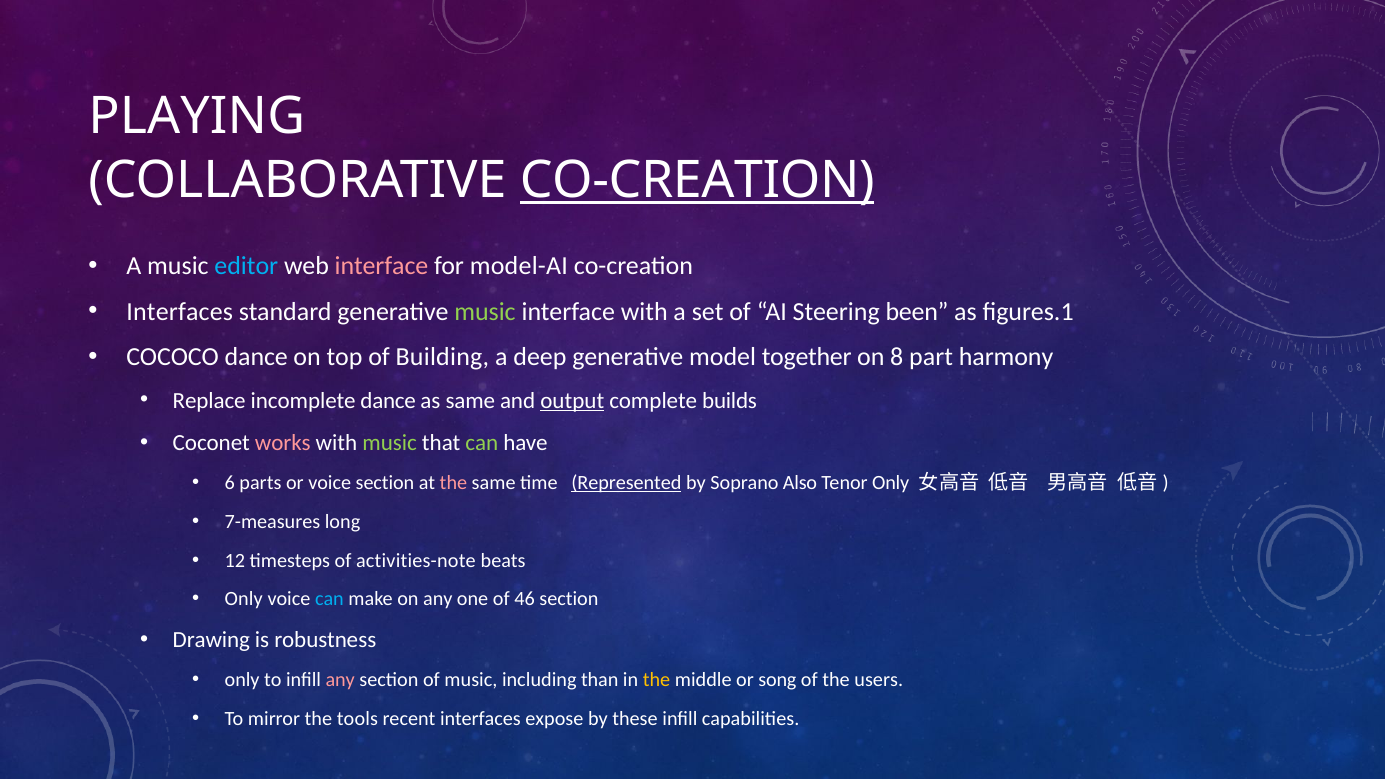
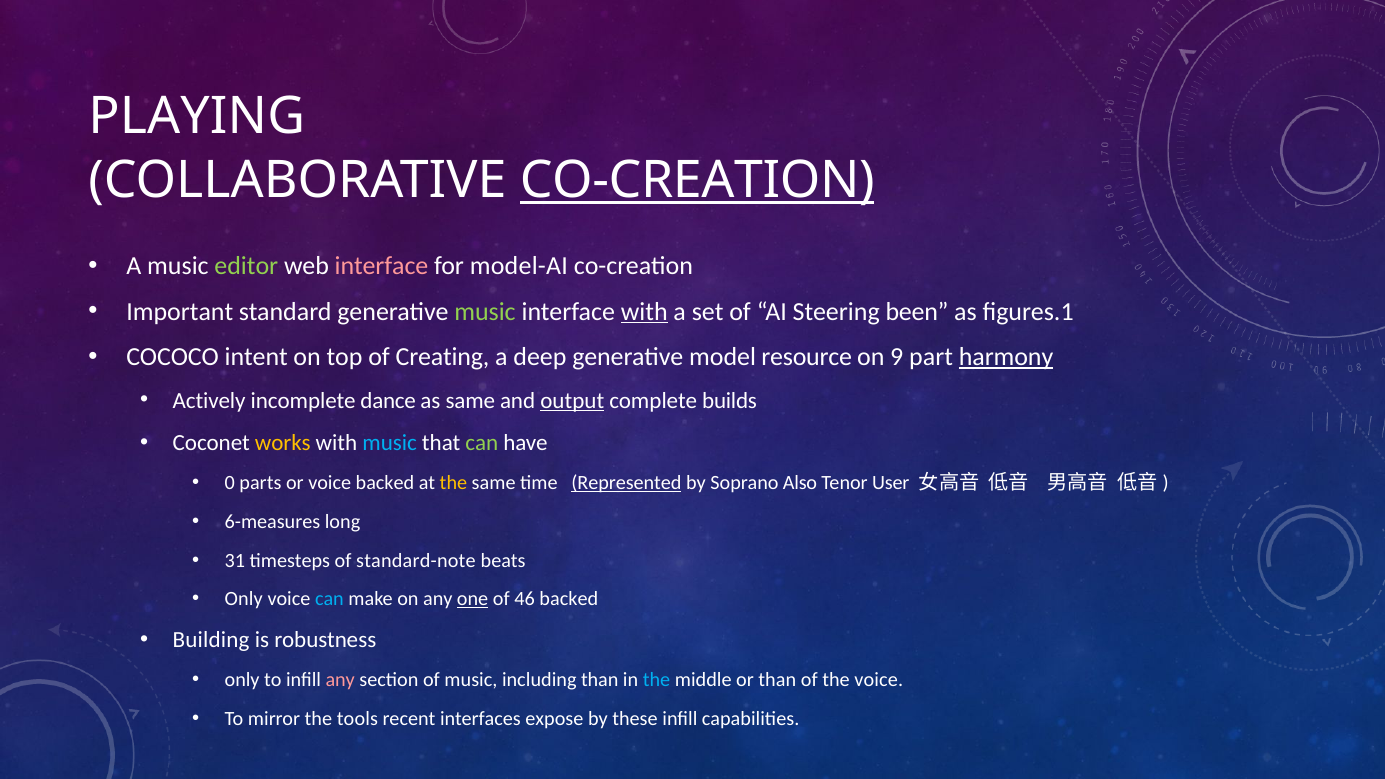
editor colour: light blue -> light green
Interfaces at (180, 311): Interfaces -> Important
with at (644, 311) underline: none -> present
COCOCO dance: dance -> intent
Building: Building -> Creating
together: together -> resource
8: 8 -> 9
harmony underline: none -> present
Replace: Replace -> Actively
works colour: pink -> yellow
music at (390, 443) colour: light green -> light blue
6: 6 -> 0
voice section: section -> backed
the at (453, 483) colour: pink -> yellow
Tenor Only: Only -> User
7-measures: 7-measures -> 6-measures
12: 12 -> 31
activities-note: activities-note -> standard-note
one underline: none -> present
46 section: section -> backed
Drawing: Drawing -> Building
the at (657, 680) colour: yellow -> light blue
or song: song -> than
the users: users -> voice
